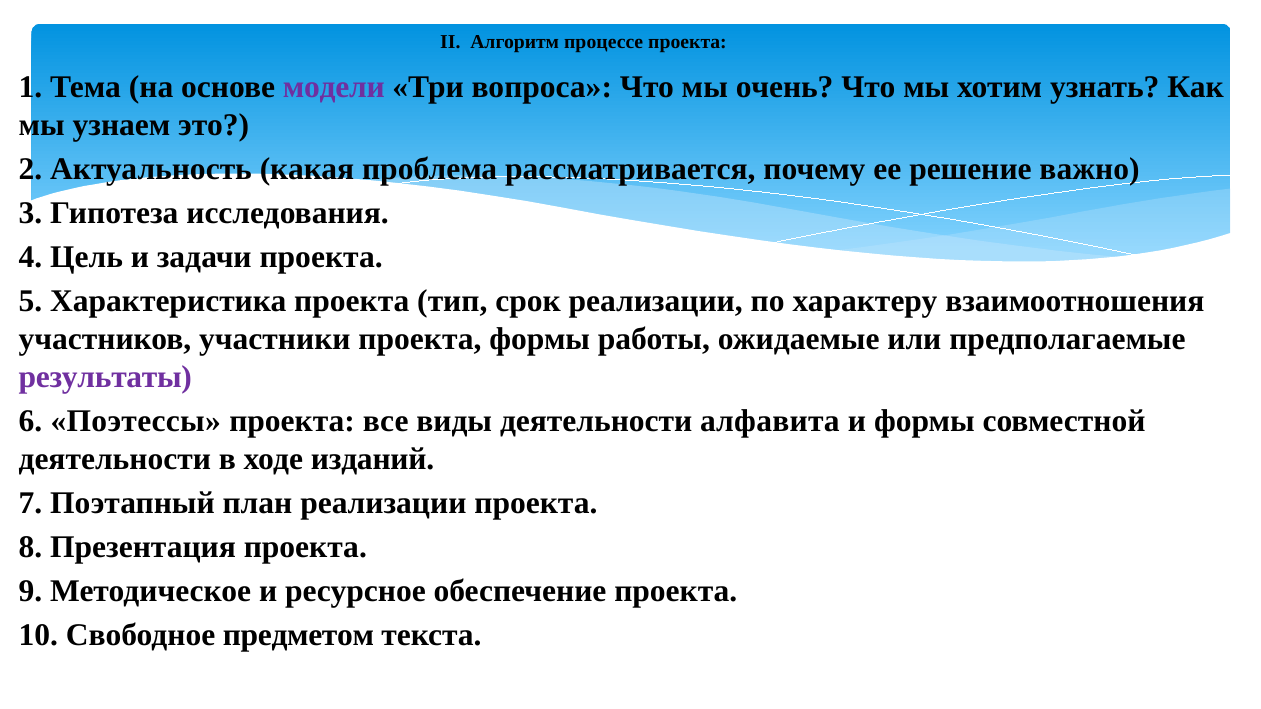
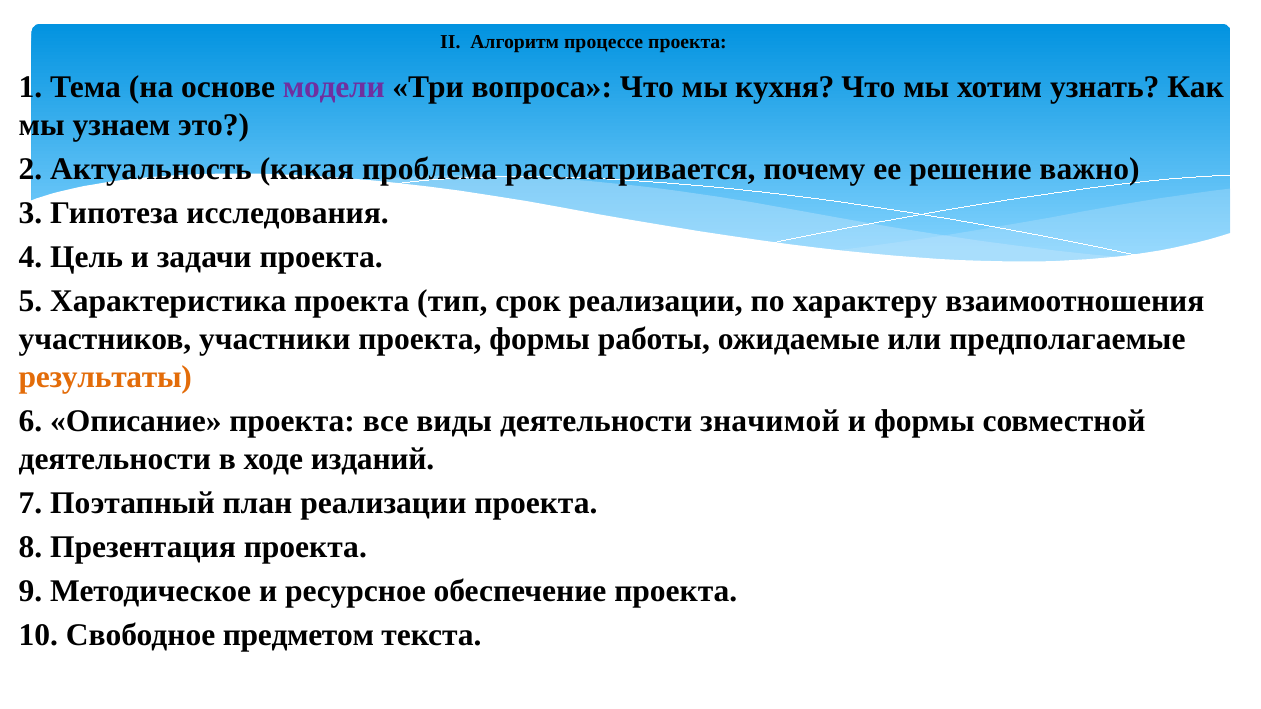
очень: очень -> кухня
результаты colour: purple -> orange
Поэтессы: Поэтессы -> Описание
алфавита: алфавита -> значимой
